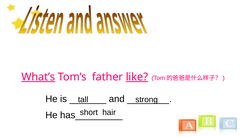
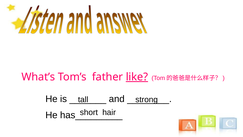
What’s underline: present -> none
